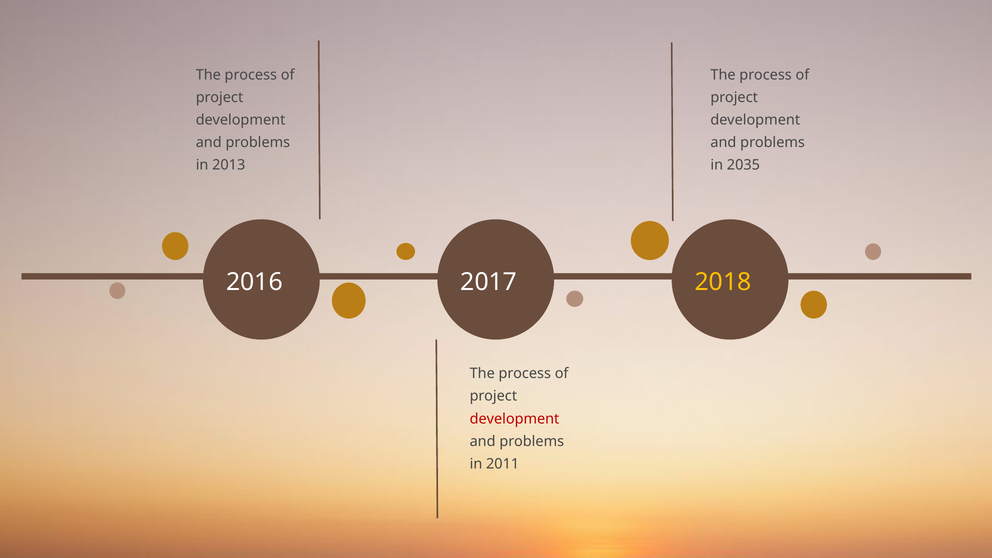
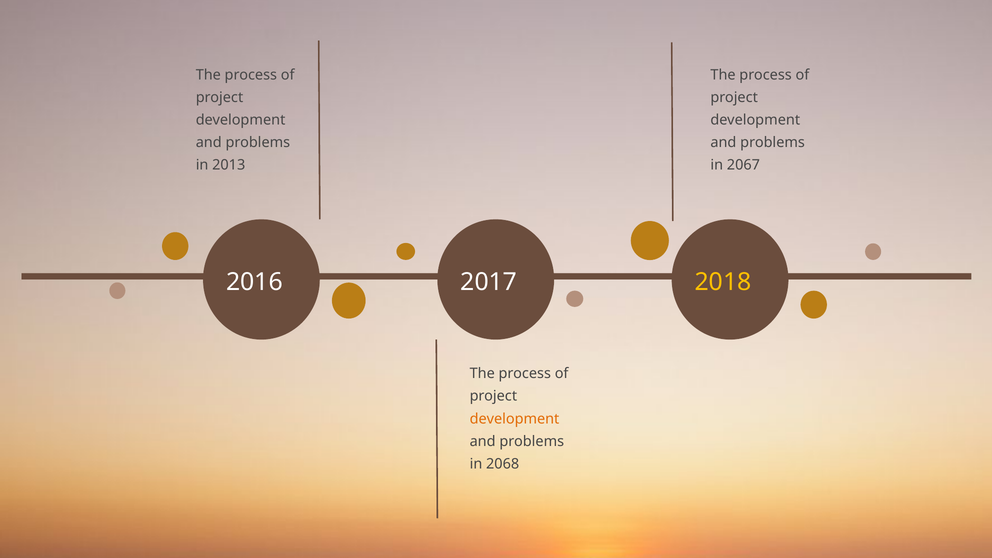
2035: 2035 -> 2067
development at (515, 419) colour: red -> orange
2011: 2011 -> 2068
